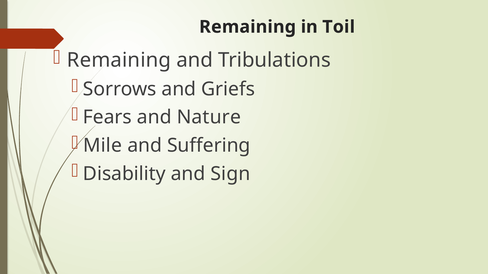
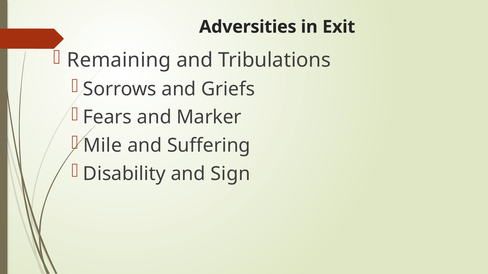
Remaining at (248, 27): Remaining -> Adversities
Toil: Toil -> Exit
Nature: Nature -> Marker
